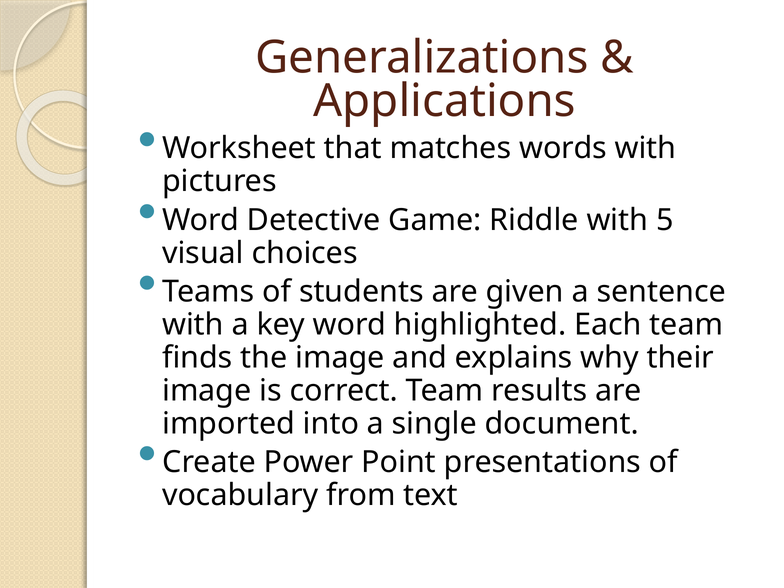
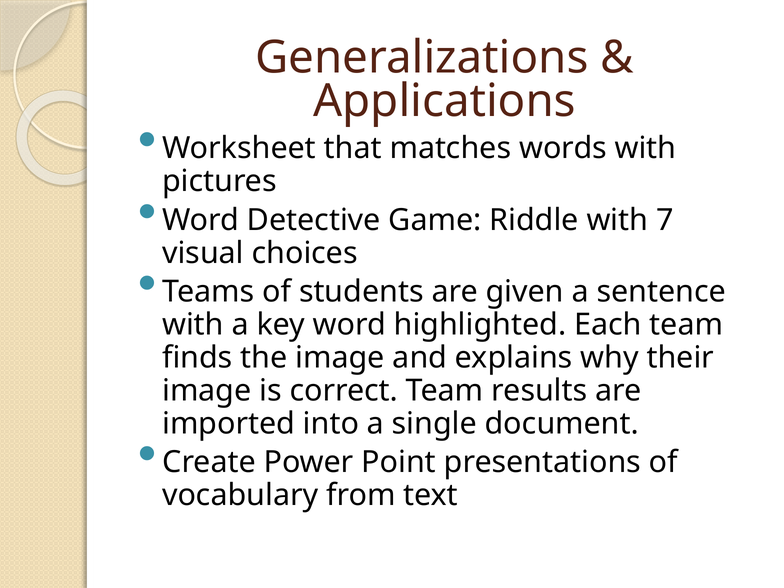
5: 5 -> 7
